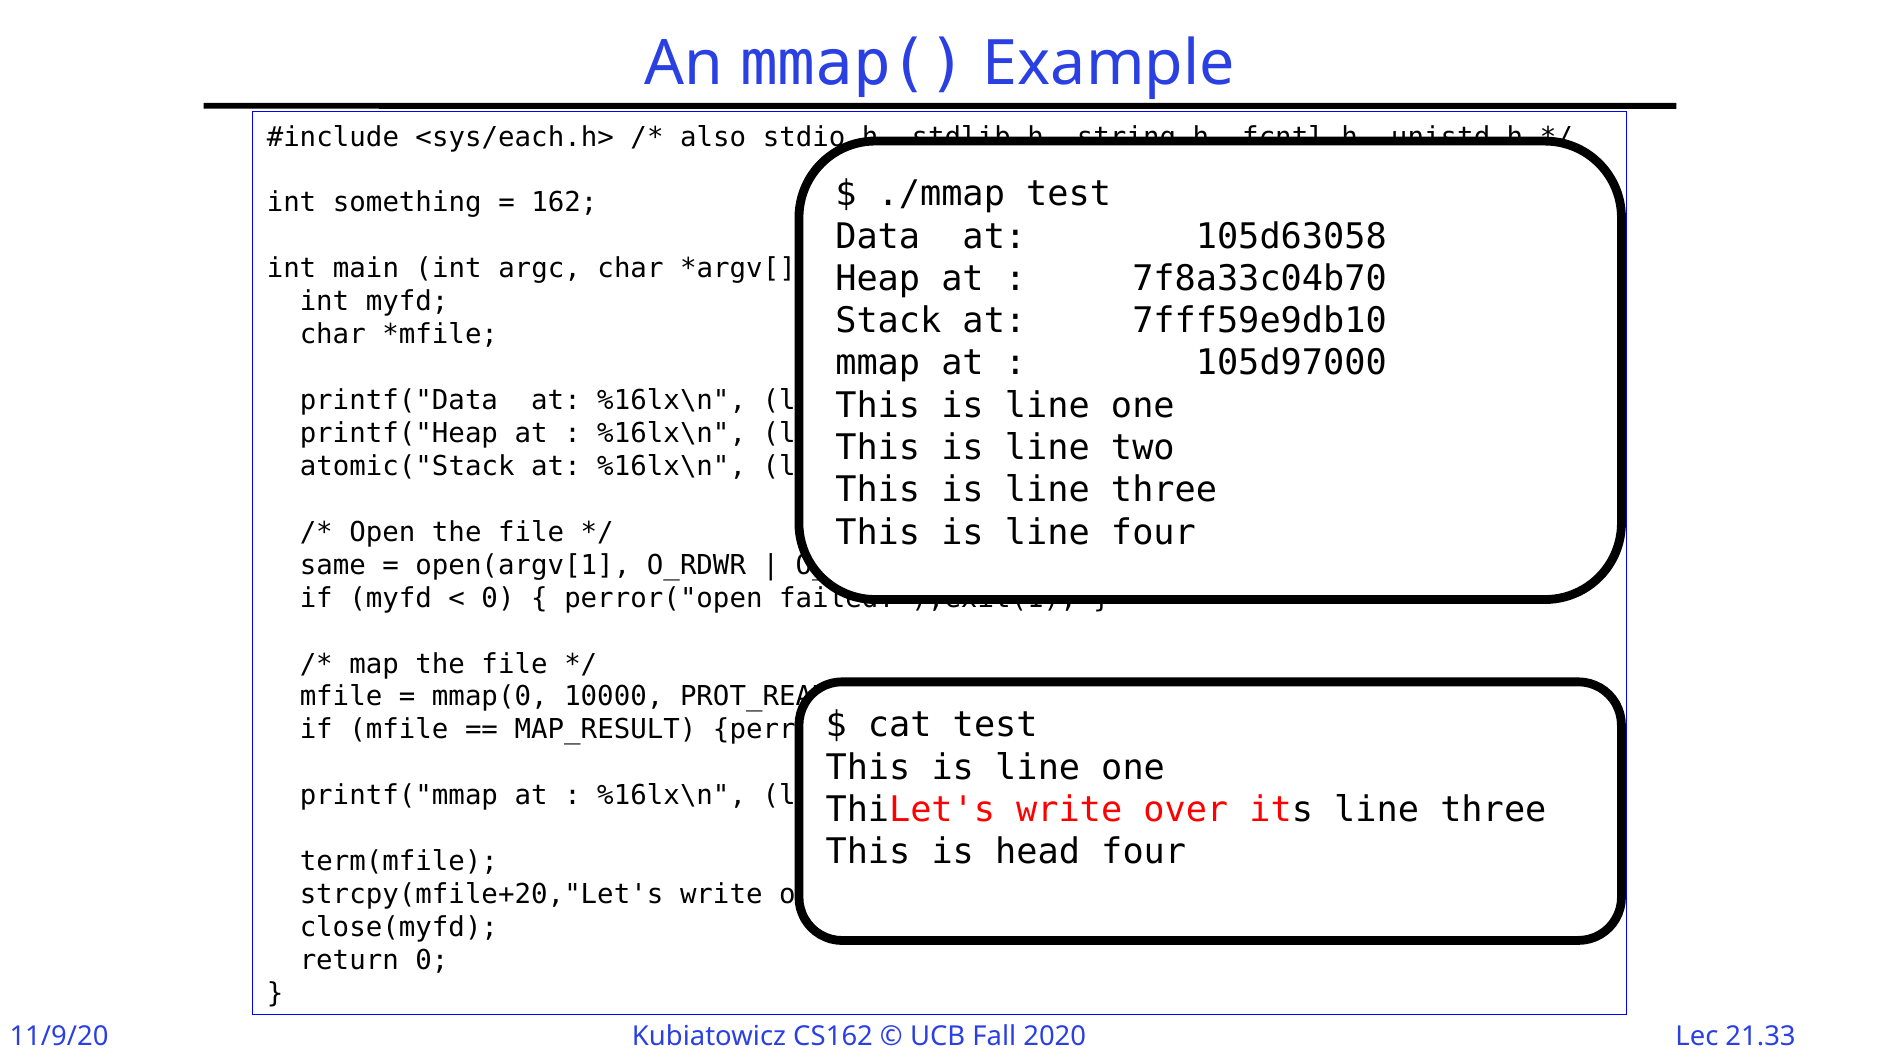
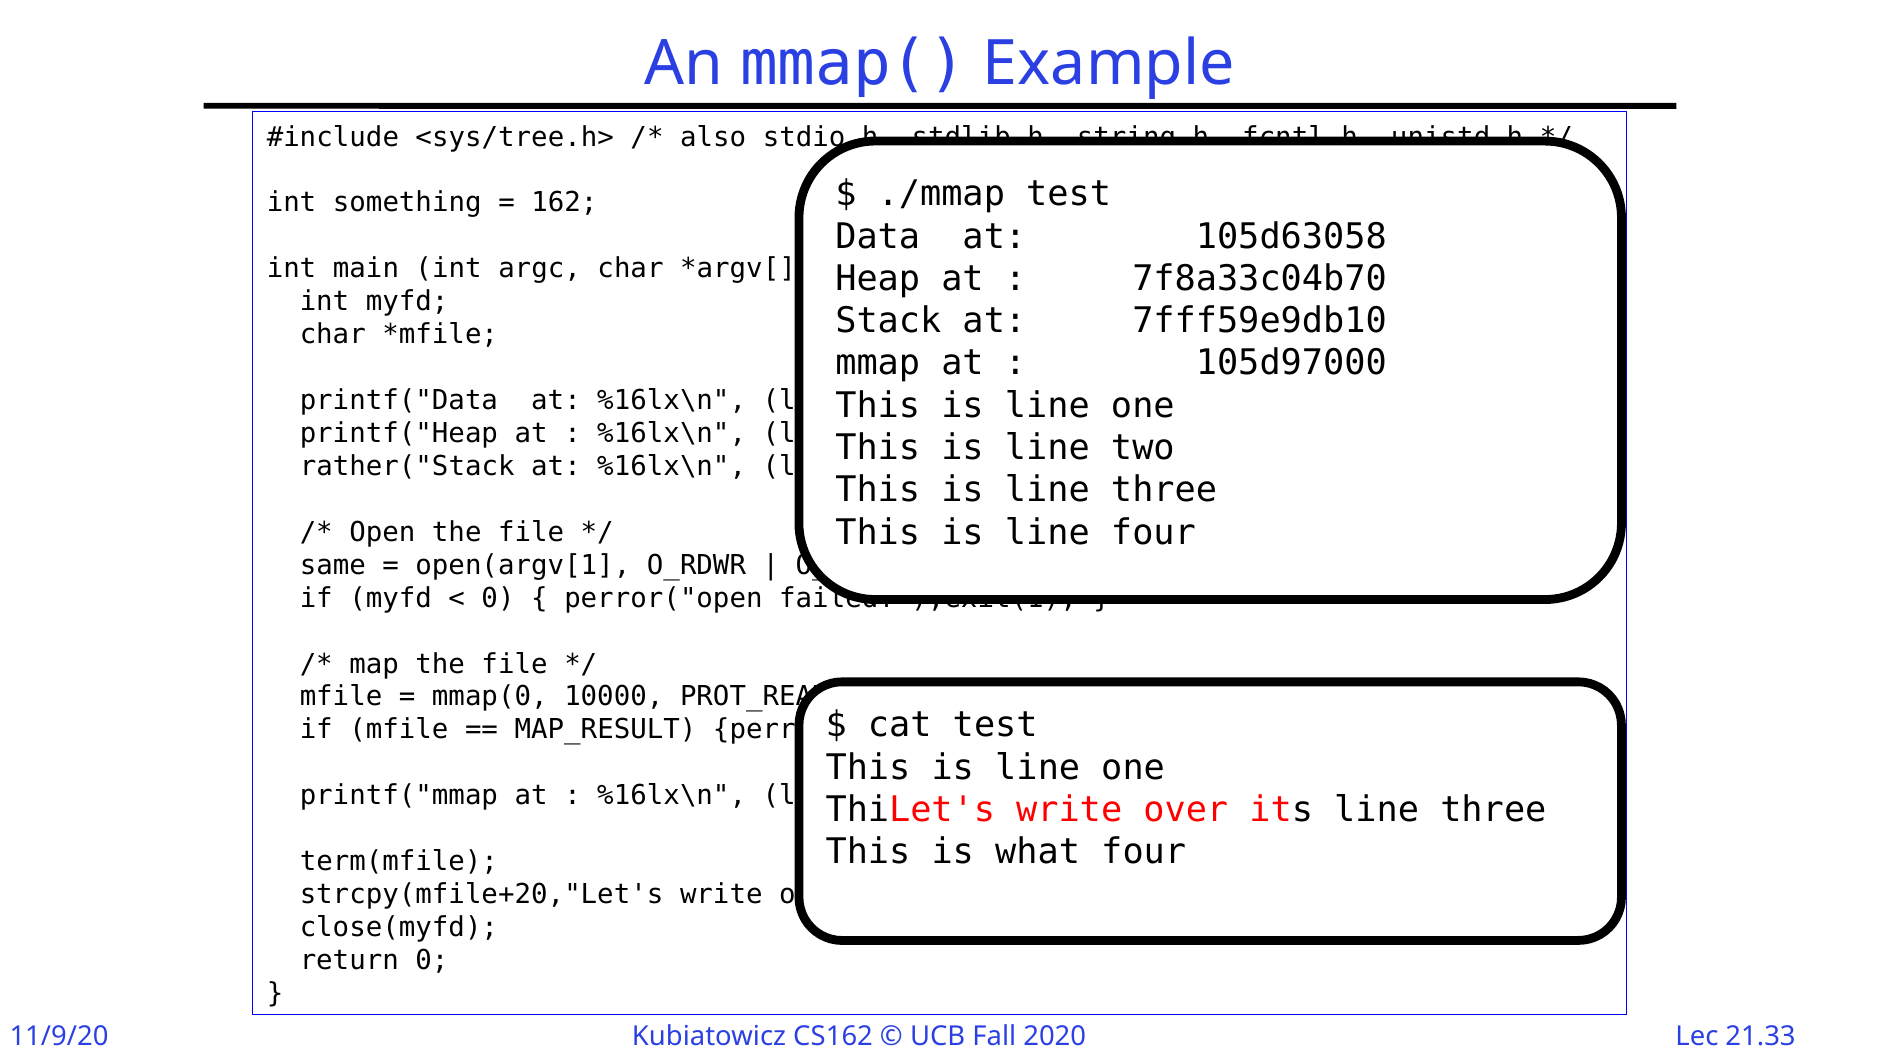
<sys/each.h>: <sys/each.h> -> <sys/tree.h>
atomic("Stack: atomic("Stack -> rather("Stack
head: head -> what
